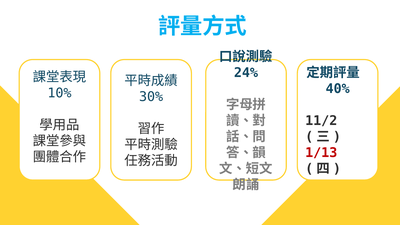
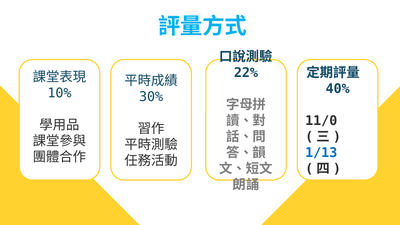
24%: 24% -> 22%
11/2: 11/2 -> 11/0
1/13 colour: red -> blue
